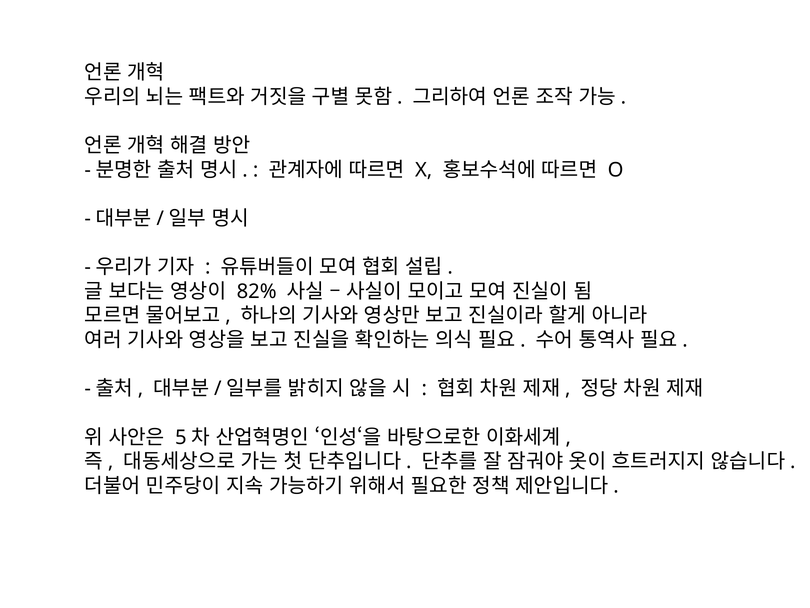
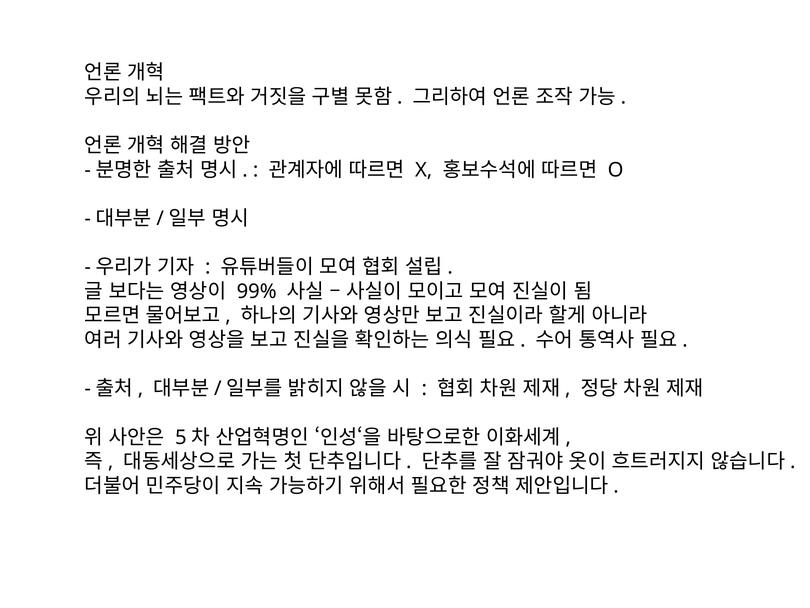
82%: 82% -> 99%
